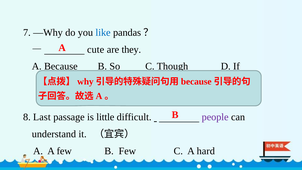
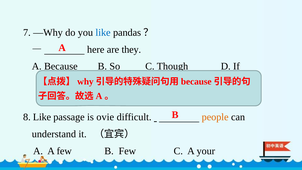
cute: cute -> here
8 Last: Last -> Like
little: little -> ovie
people colour: purple -> orange
hard: hard -> your
